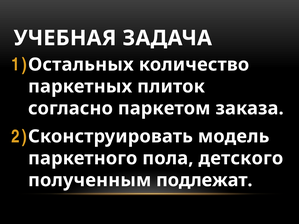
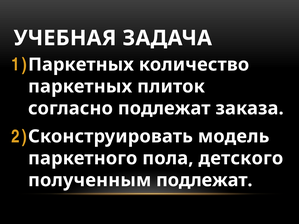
Остальных at (81, 65): Остальных -> Паркетных
согласно паркетом: паркетом -> подлежат
